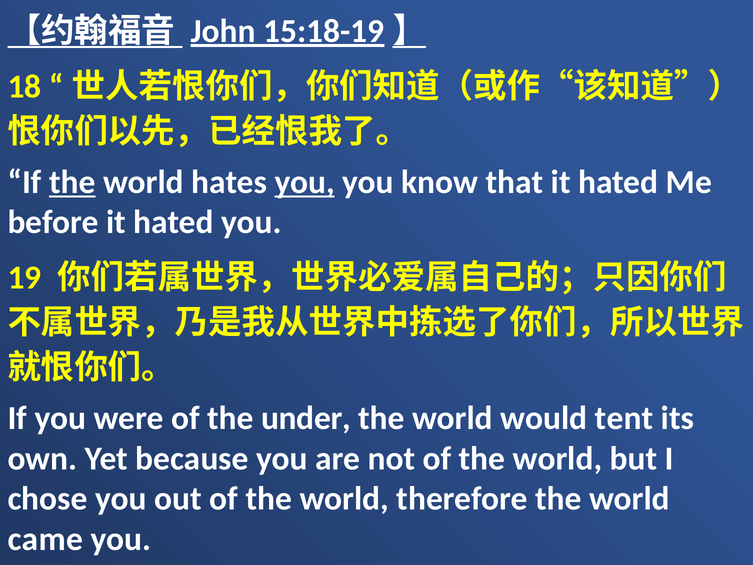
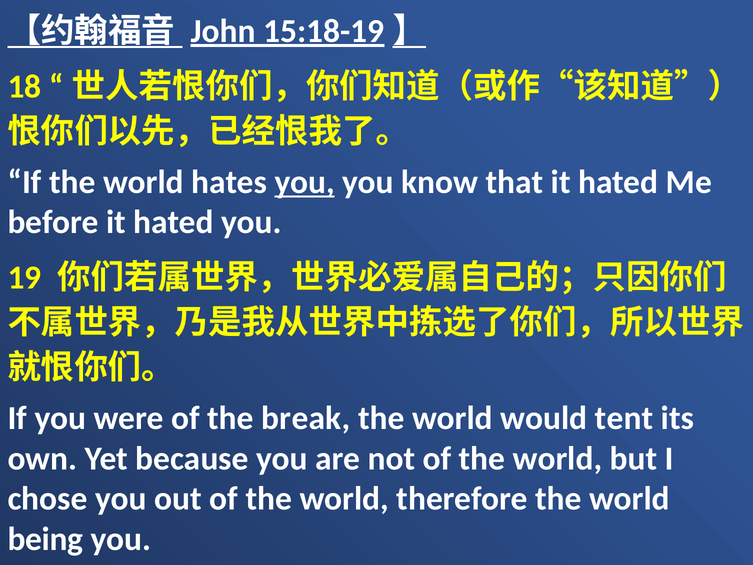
the at (72, 182) underline: present -> none
under: under -> break
came: came -> being
